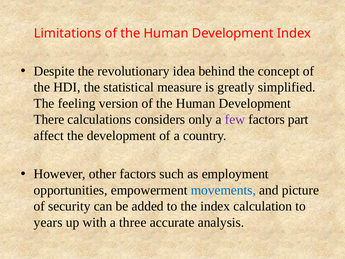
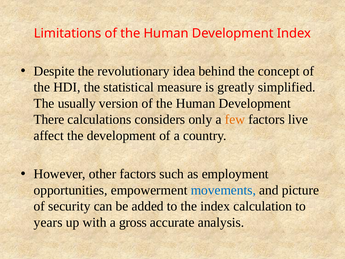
feeling: feeling -> usually
few colour: purple -> orange
part: part -> live
three: three -> gross
